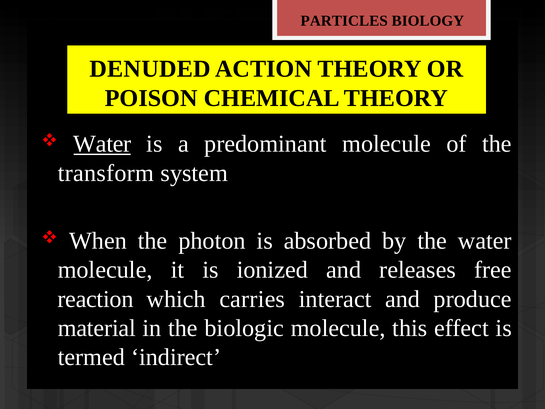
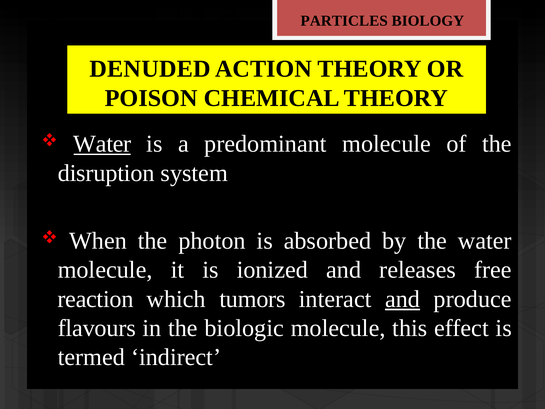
transform: transform -> disruption
carries: carries -> tumors
and at (403, 299) underline: none -> present
material: material -> flavours
